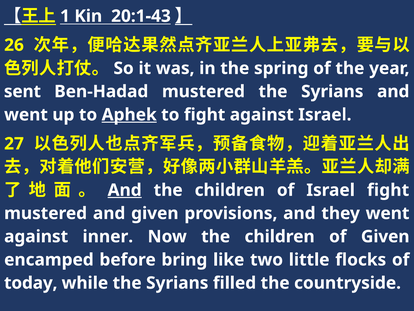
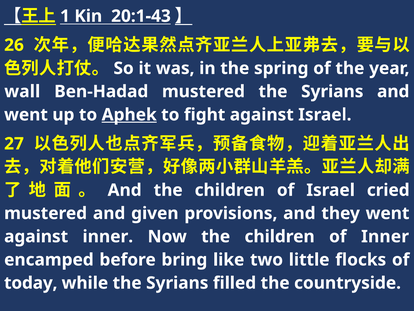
sent: sent -> wall
And at (125, 190) underline: present -> none
Israel fight: fight -> cried
of Given: Given -> Inner
